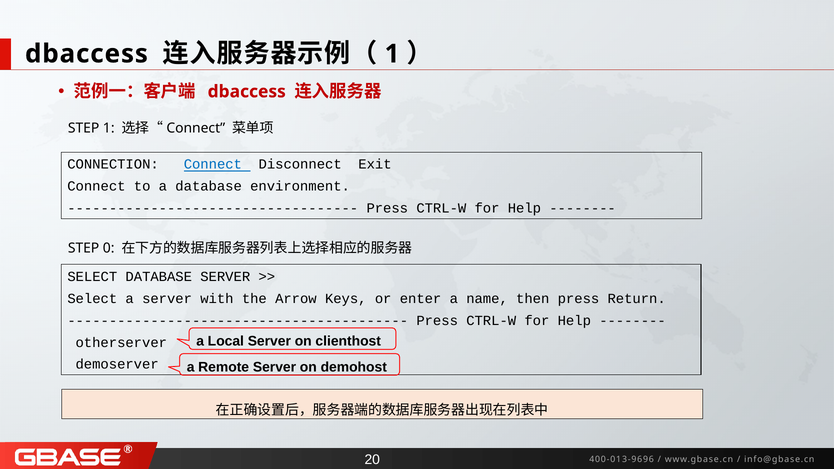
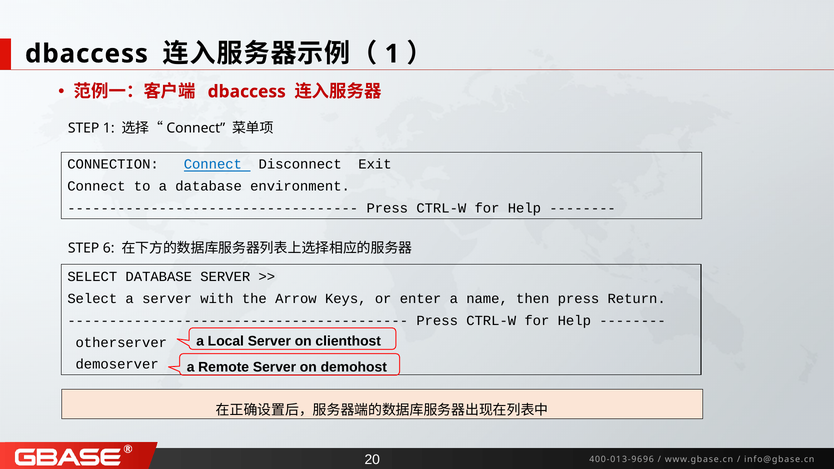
0: 0 -> 6
